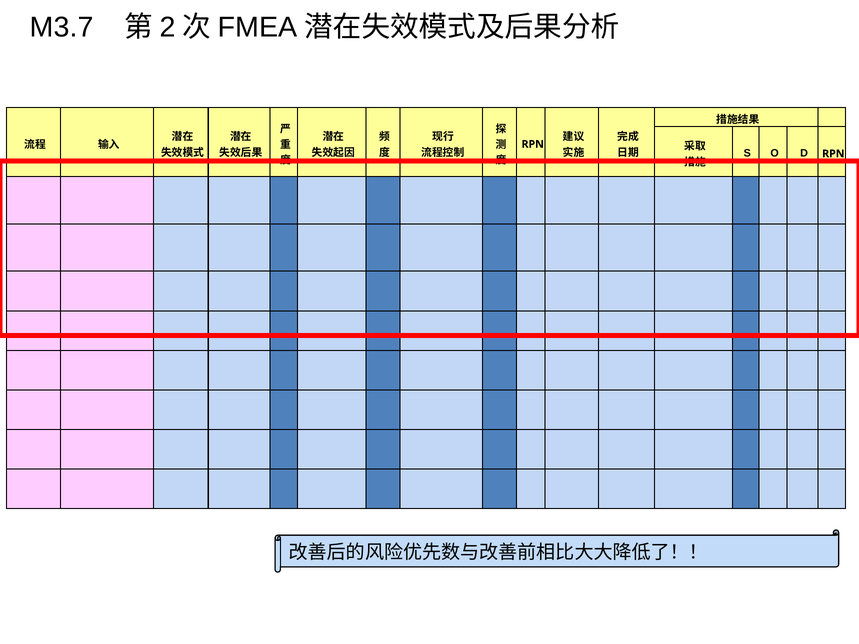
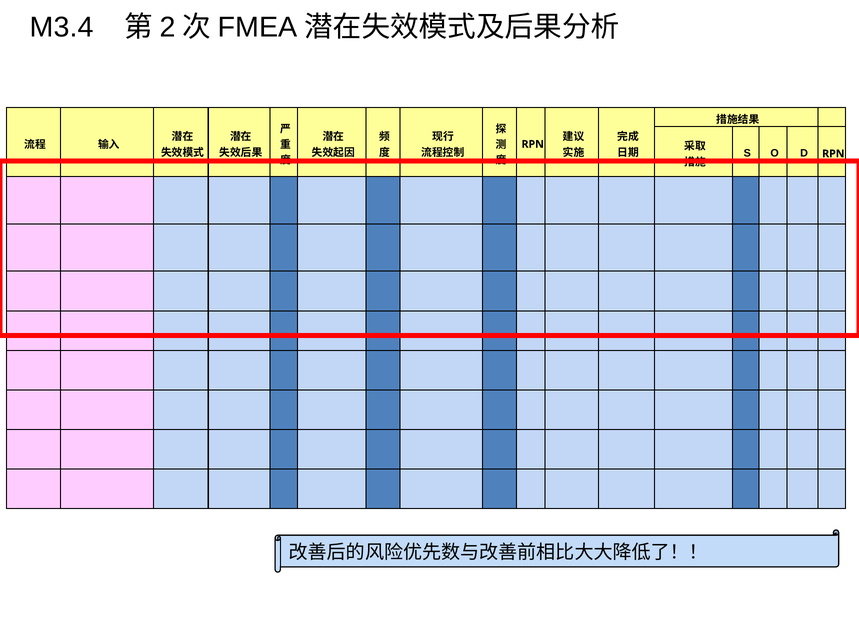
M3.7: M3.7 -> M3.4
